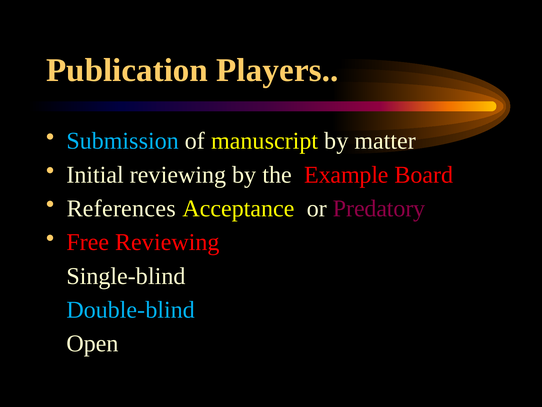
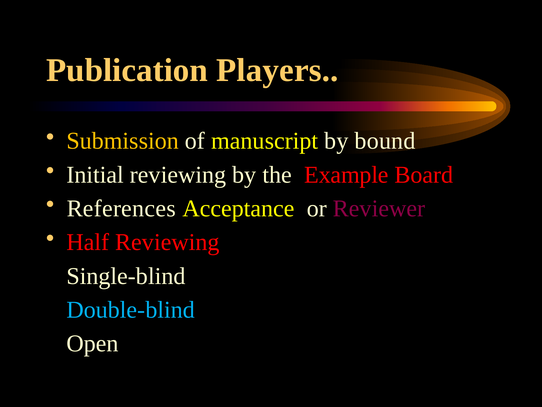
Submission colour: light blue -> yellow
matter: matter -> bound
Predatory: Predatory -> Reviewer
Free: Free -> Half
